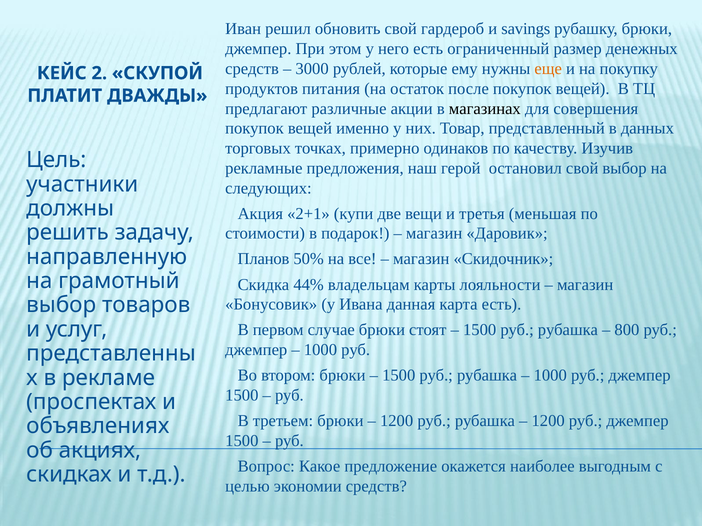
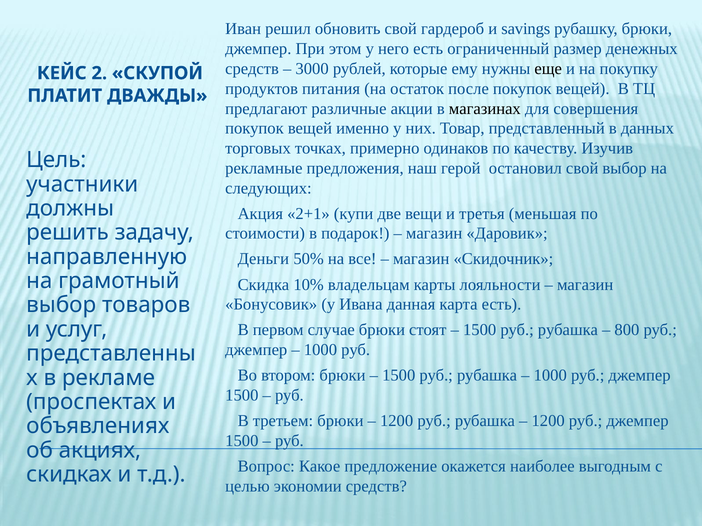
еще colour: orange -> black
Планов: Планов -> Деньги
44%: 44% -> 10%
